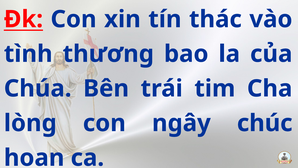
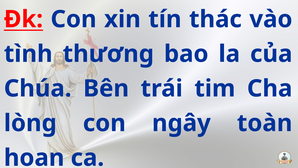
chúc: chúc -> toàn
